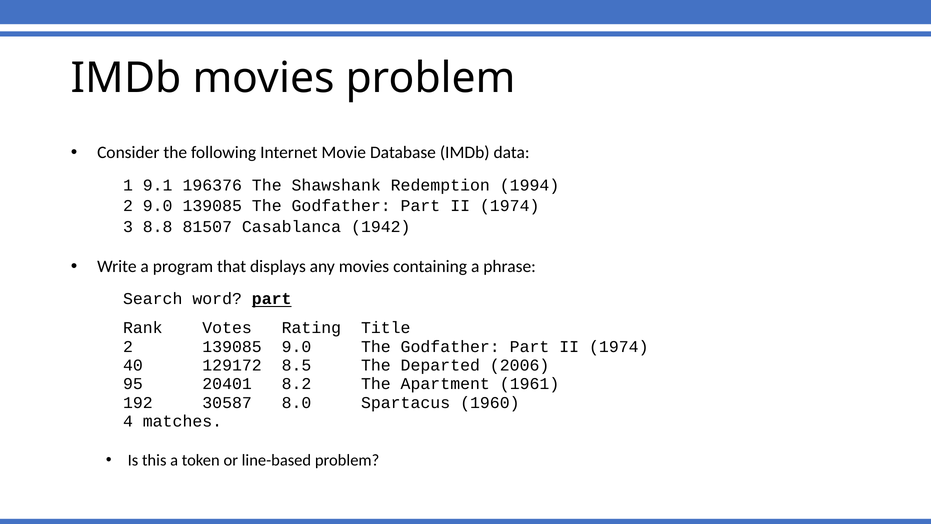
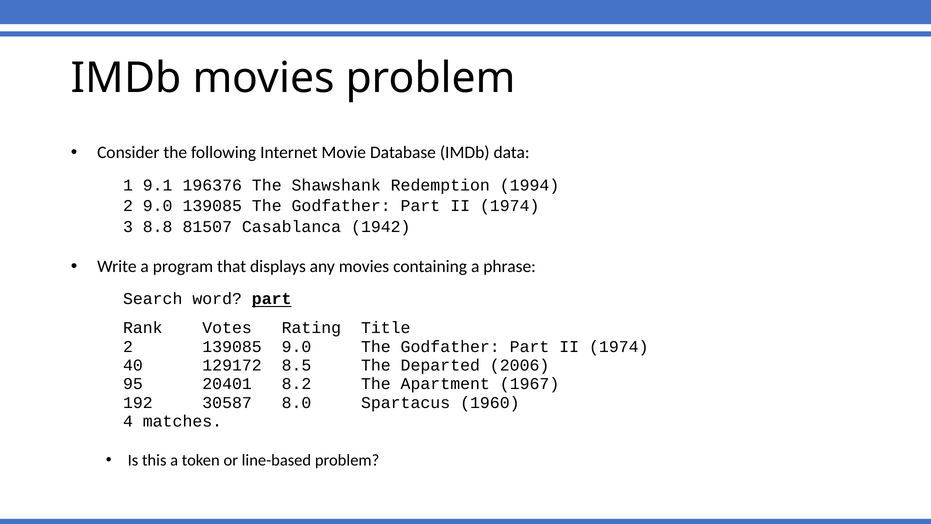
1961: 1961 -> 1967
